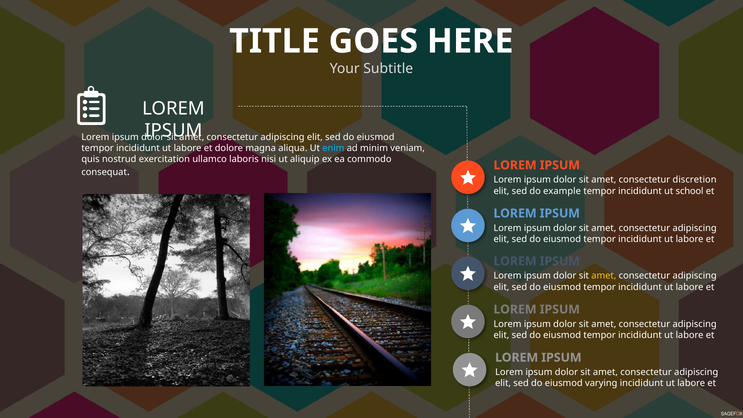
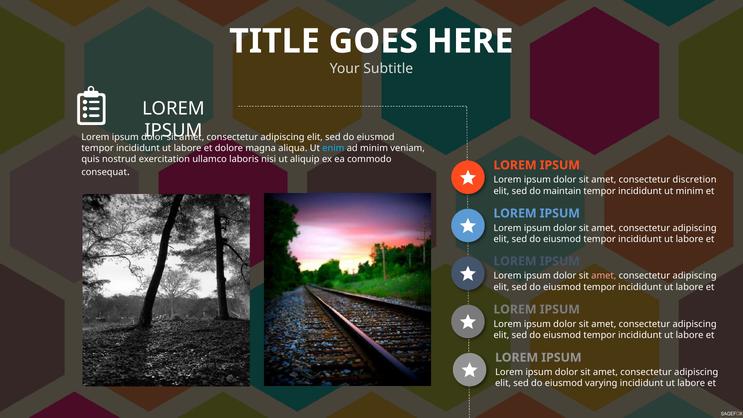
example: example -> maintain
ut school: school -> minim
amet at (604, 276) colour: yellow -> pink
